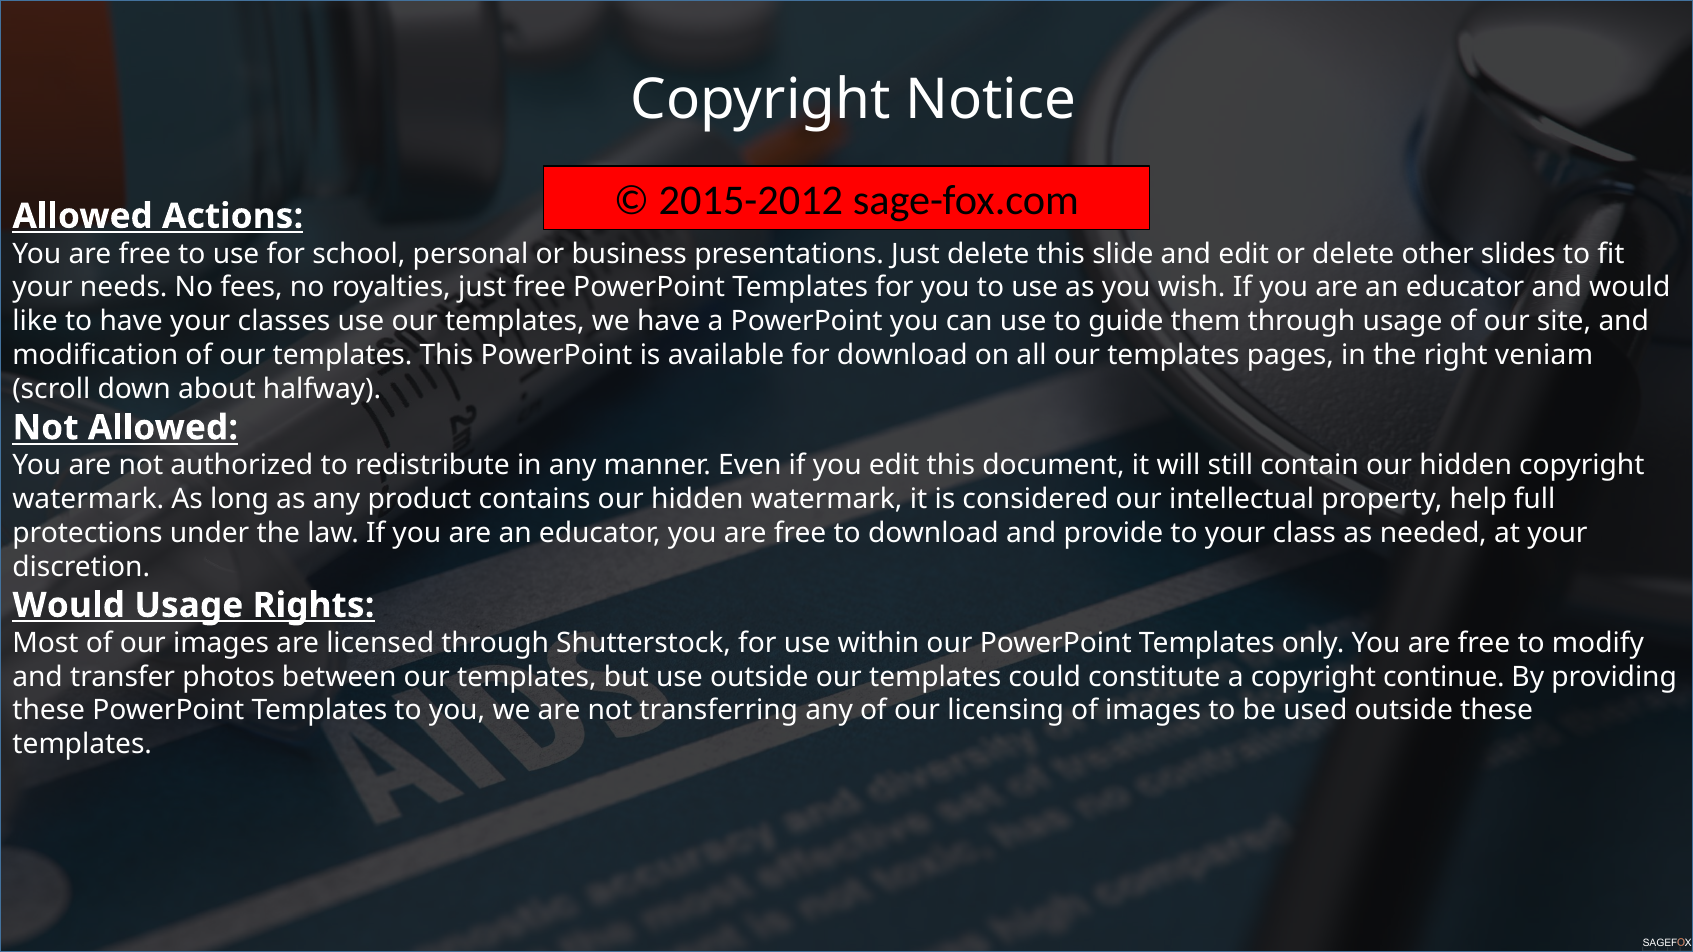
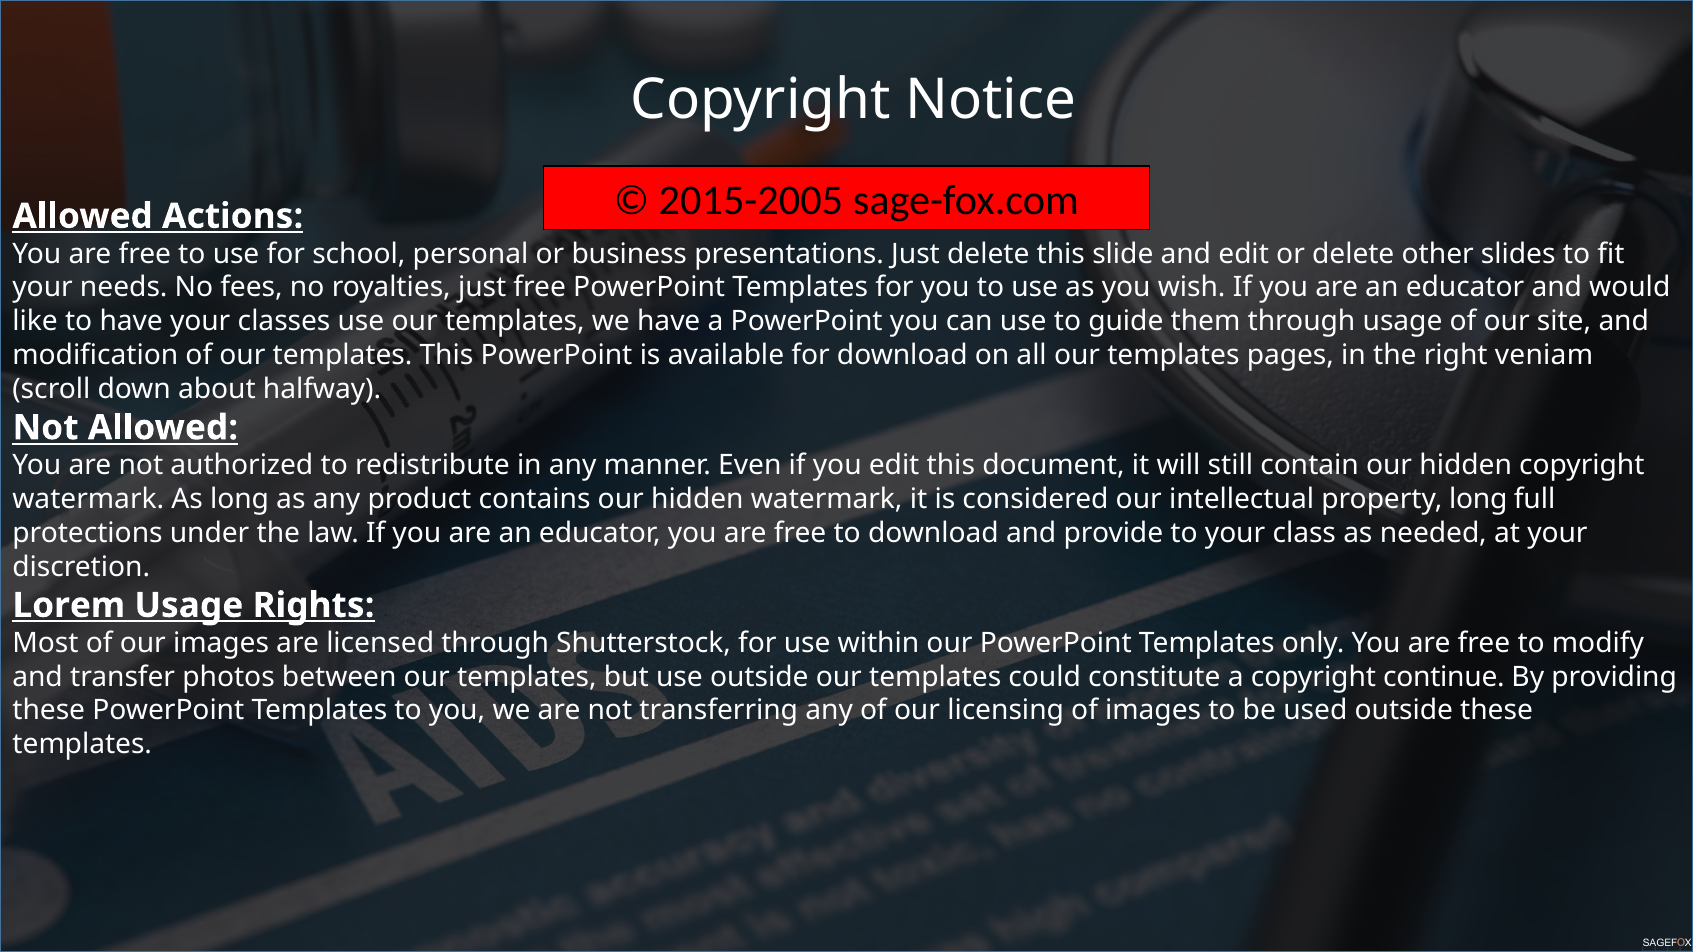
2015-2012: 2015-2012 -> 2015-2005
property help: help -> long
Would at (69, 606): Would -> Lorem
